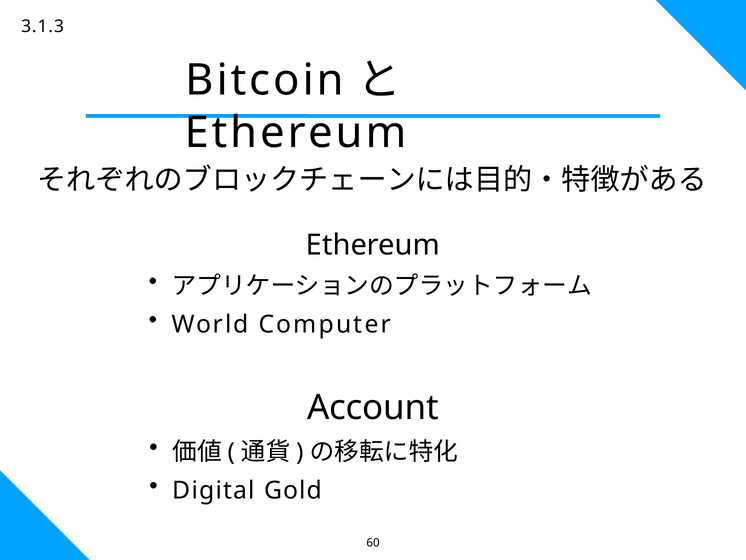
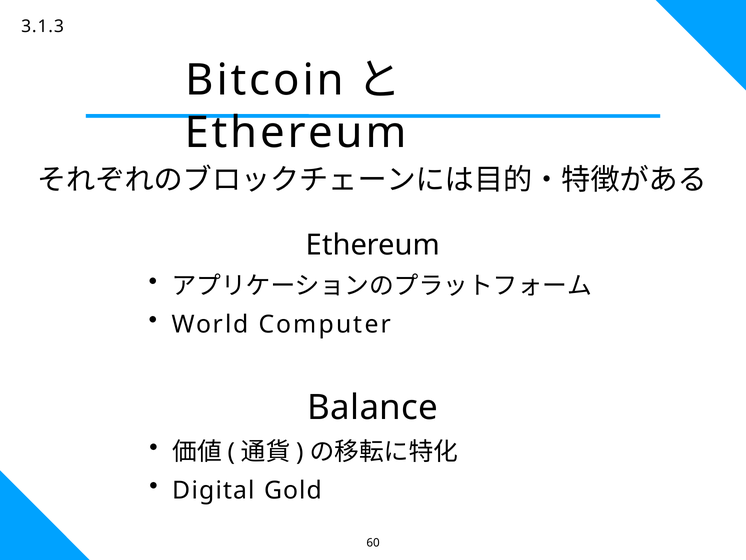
Account: Account -> Balance
